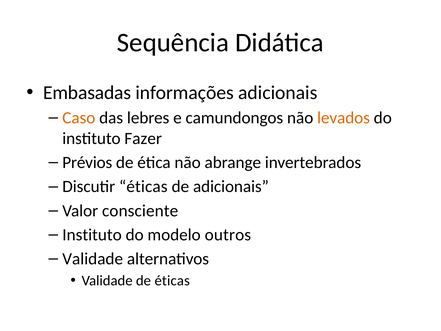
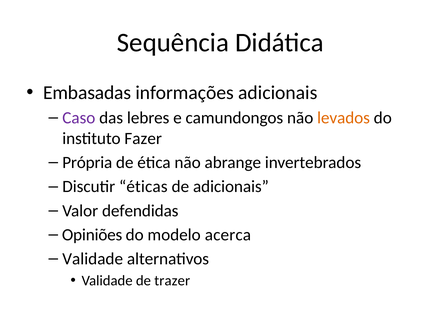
Caso colour: orange -> purple
Prévios: Prévios -> Própria
consciente: consciente -> defendidas
Instituto at (92, 235): Instituto -> Opiniões
outros: outros -> acerca
de éticas: éticas -> trazer
